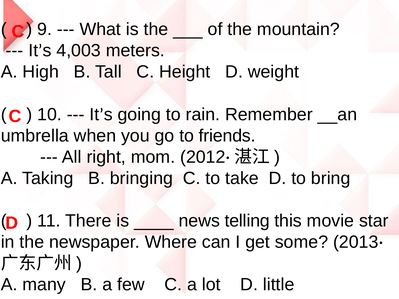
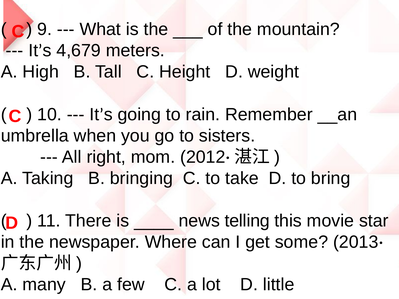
4,003: 4,003 -> 4,679
friends: friends -> sisters
